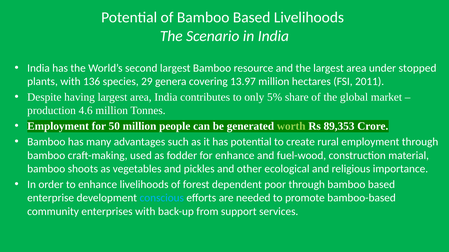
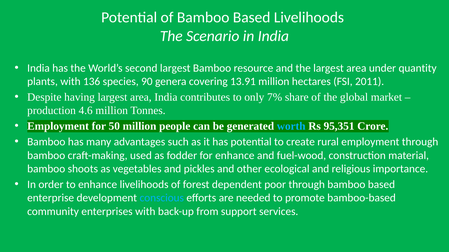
stopped: stopped -> quantity
29: 29 -> 90
13.97: 13.97 -> 13.91
5%: 5% -> 7%
worth colour: light green -> light blue
89,353: 89,353 -> 95,351
